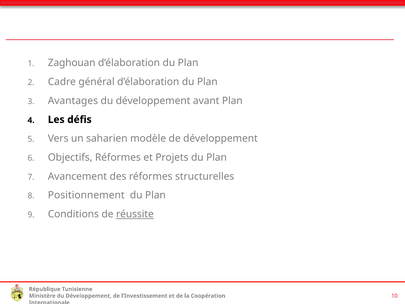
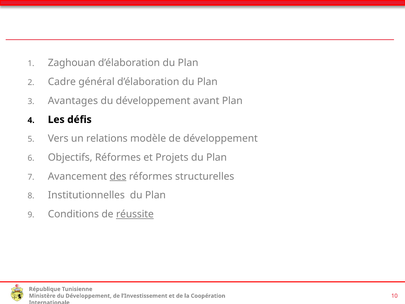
saharien: saharien -> relations
des underline: none -> present
Positionnement: Positionnement -> Institutionnelles
